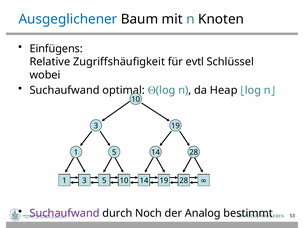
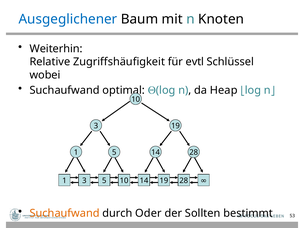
Einfügens: Einfügens -> Weiterhin
Suchaufwand at (65, 213) colour: purple -> orange
Noch: Noch -> Oder
Analog: Analog -> Sollten
